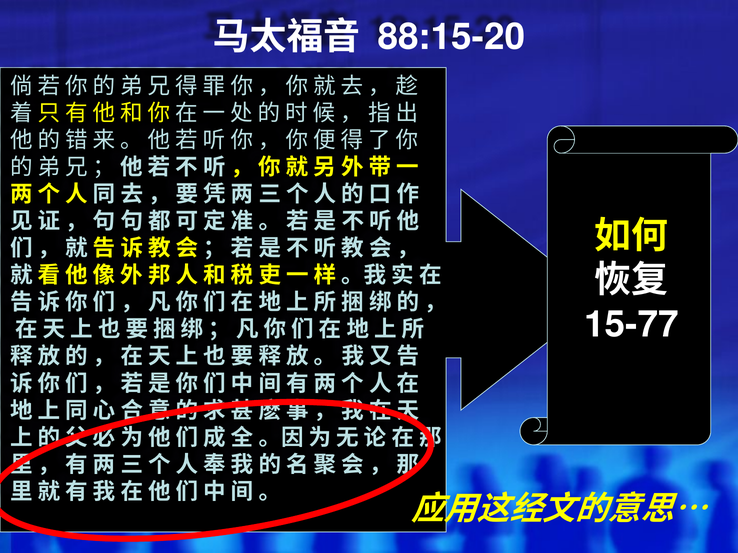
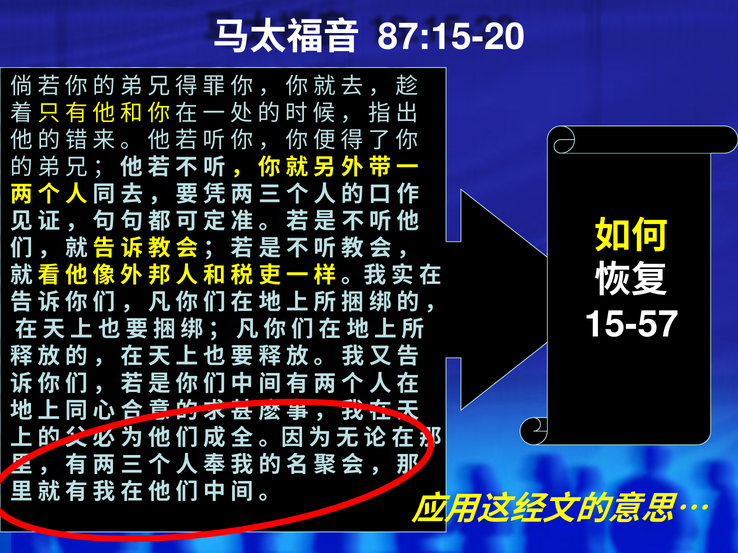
88:15-20: 88:15-20 -> 87:15-20
15-77: 15-77 -> 15-57
